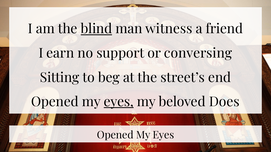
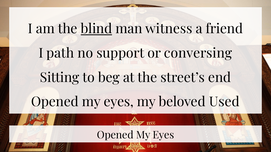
earn: earn -> path
eyes at (119, 102) underline: present -> none
Does: Does -> Used
